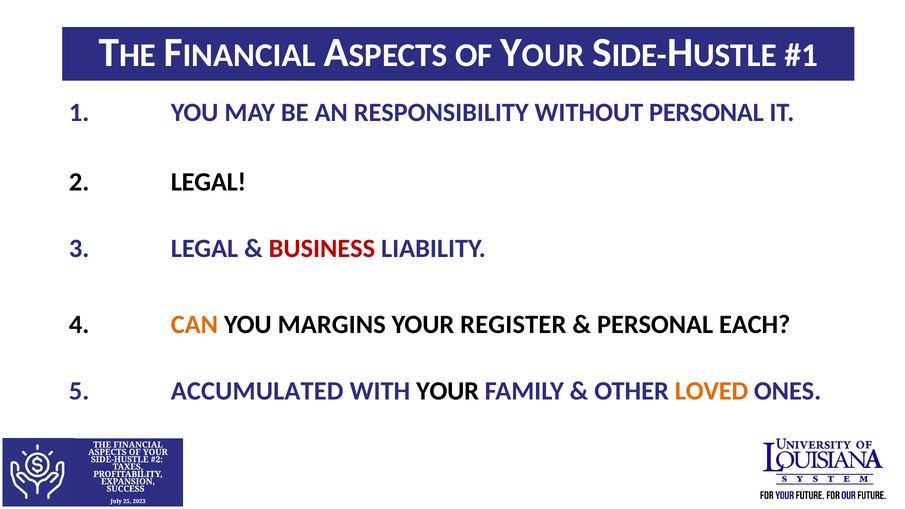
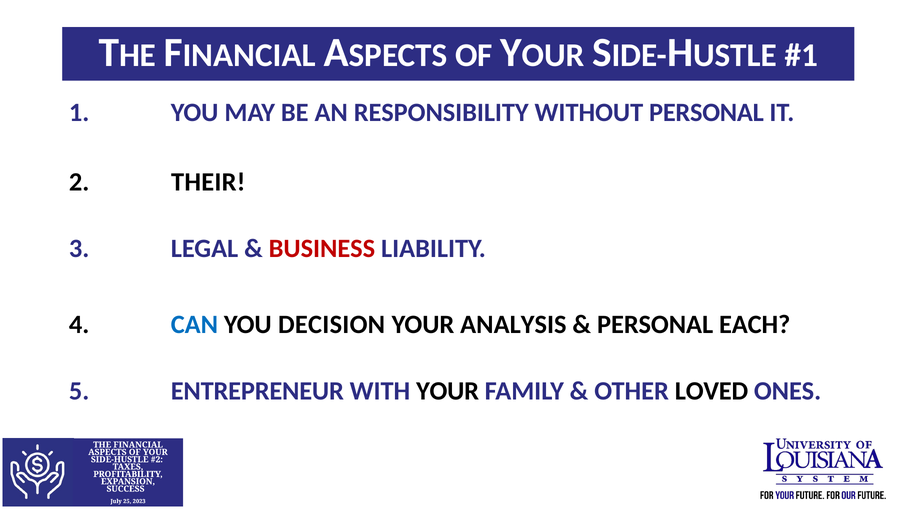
LEGAL at (208, 182): LEGAL -> THEIR
CAN colour: orange -> blue
MARGINS: MARGINS -> DECISION
REGISTER: REGISTER -> ANALYSIS
ACCUMULATED: ACCUMULATED -> ENTREPRENEUR
LOVED colour: orange -> black
